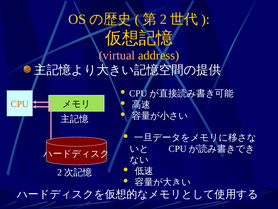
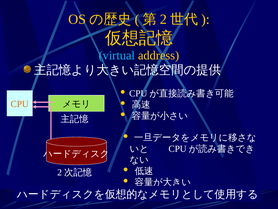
virtual colour: pink -> light blue
